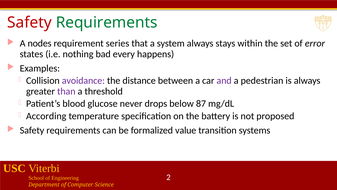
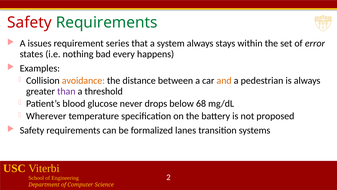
nodes: nodes -> issues
avoidance colour: purple -> orange
and colour: purple -> orange
87: 87 -> 68
According: According -> Wherever
value: value -> lanes
